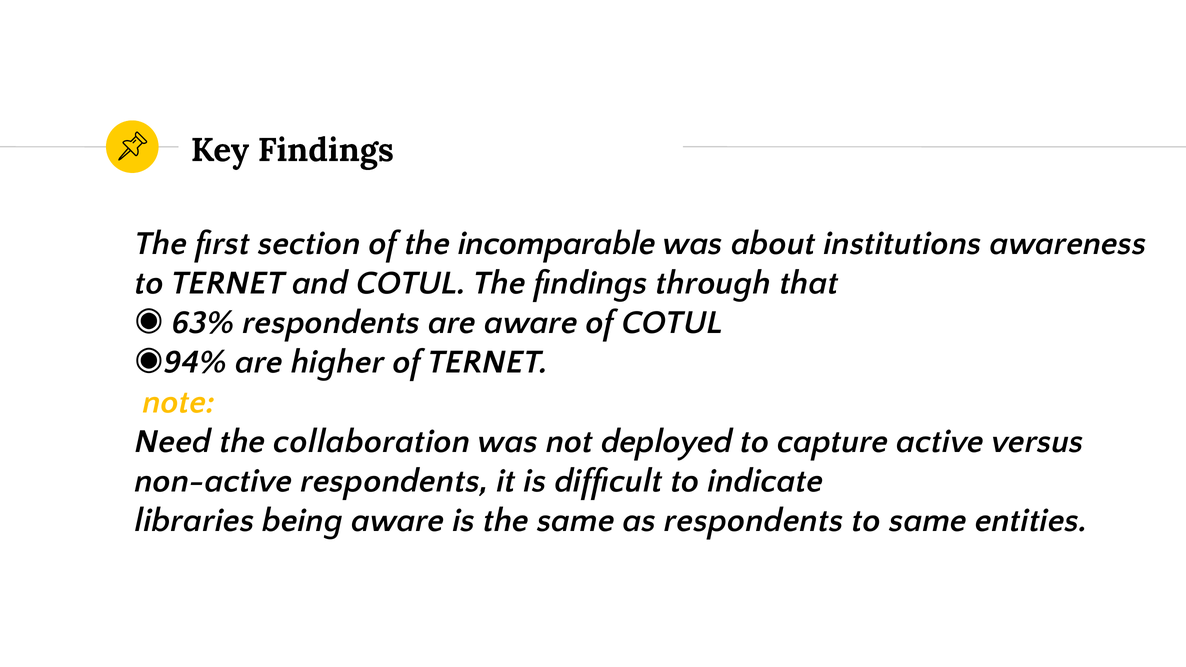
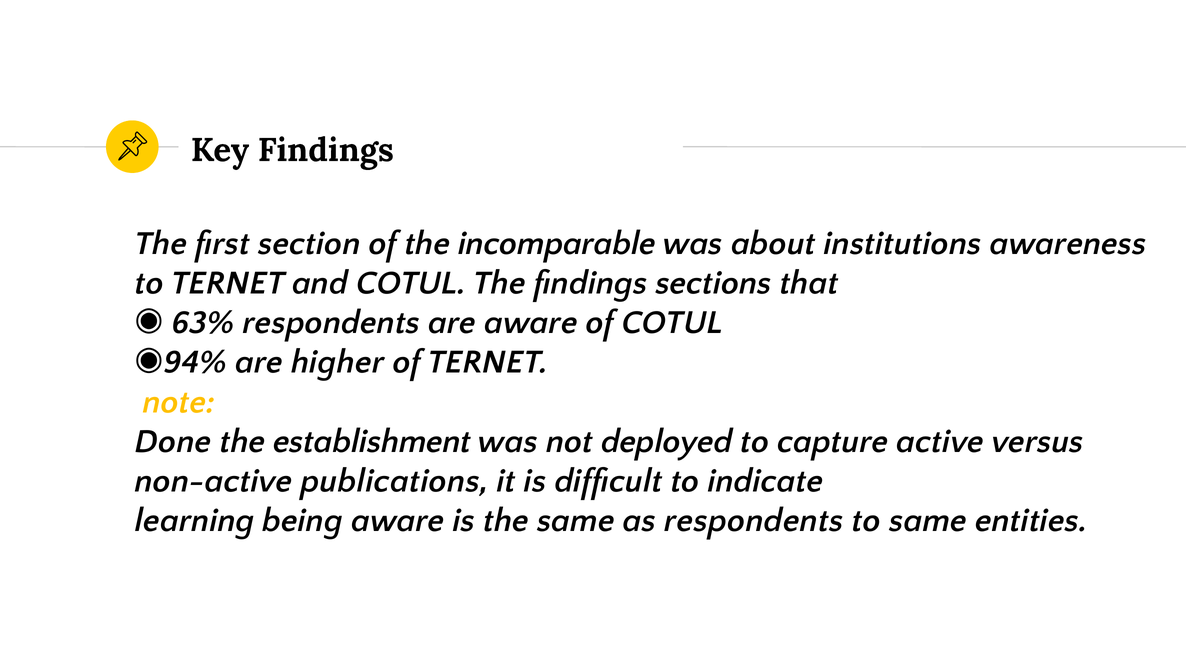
through: through -> sections
Need: Need -> Done
collaboration: collaboration -> establishment
non-active respondents: respondents -> publications
libraries: libraries -> learning
